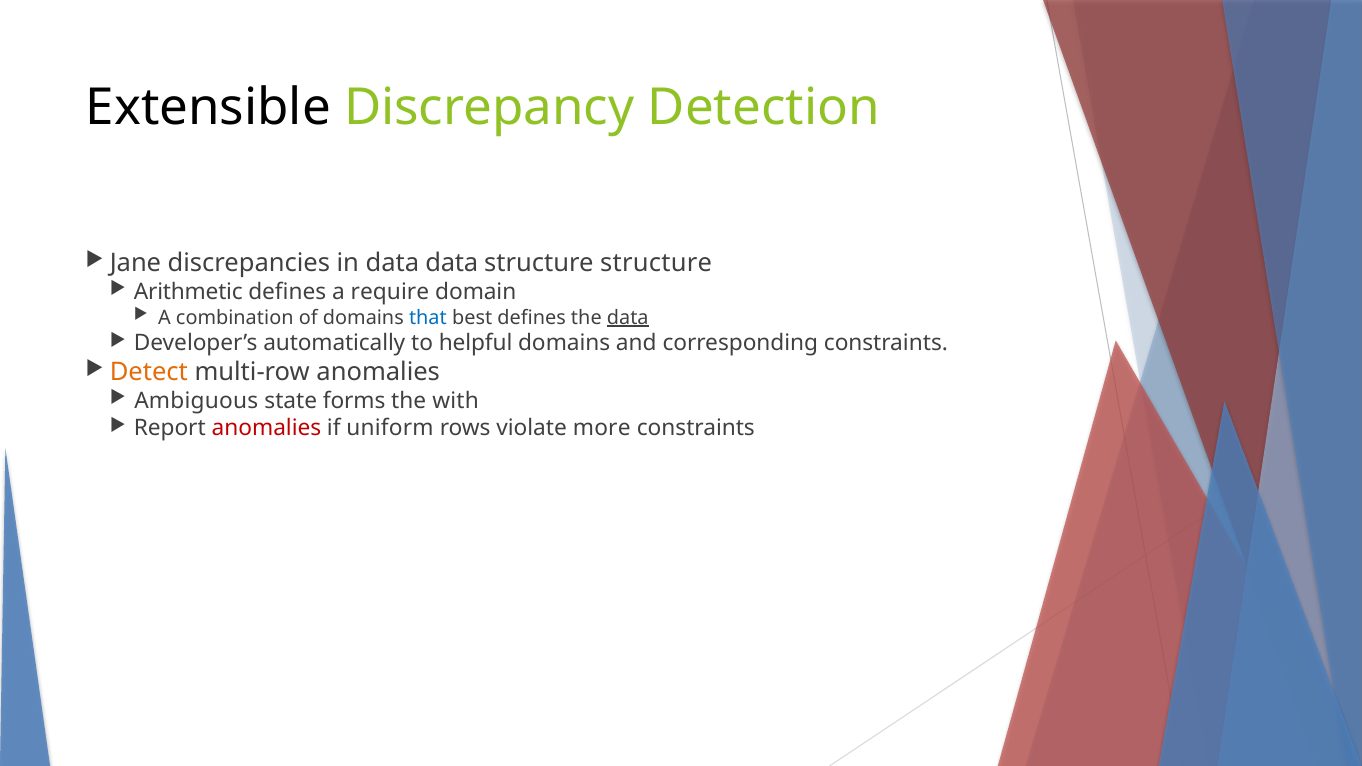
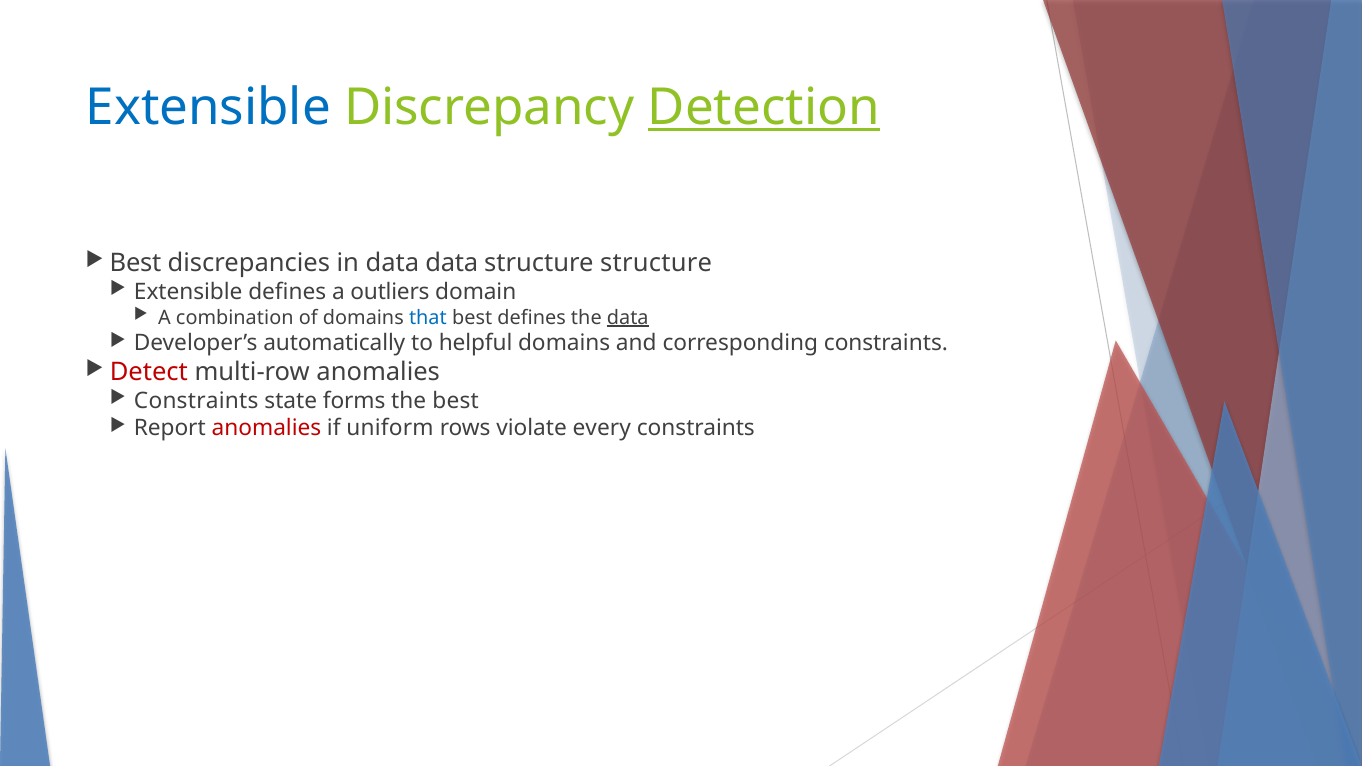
Extensible at (208, 107) colour: black -> blue
Detection underline: none -> present
Jane at (135, 264): Jane -> Best
Arithmetic at (188, 292): Arithmetic -> Extensible
require: require -> outliers
Detect colour: orange -> red
Ambiguous at (196, 401): Ambiguous -> Constraints
the with: with -> best
more: more -> every
